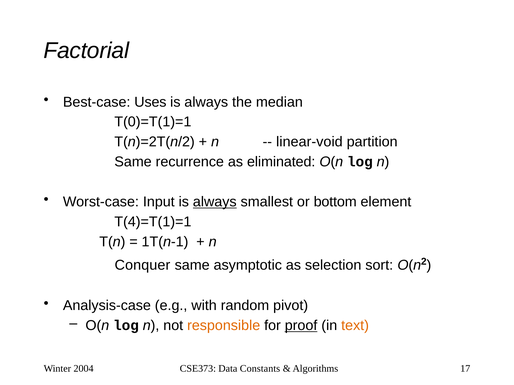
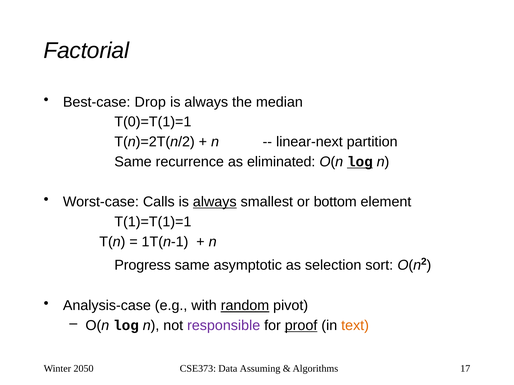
Uses: Uses -> Drop
linear-void: linear-void -> linear-next
log at (360, 162) underline: none -> present
Input: Input -> Calls
T(4)=T(1)=1: T(4)=T(1)=1 -> T(1)=T(1)=1
Conquer: Conquer -> Progress
random underline: none -> present
responsible colour: orange -> purple
2004: 2004 -> 2050
Constants: Constants -> Assuming
